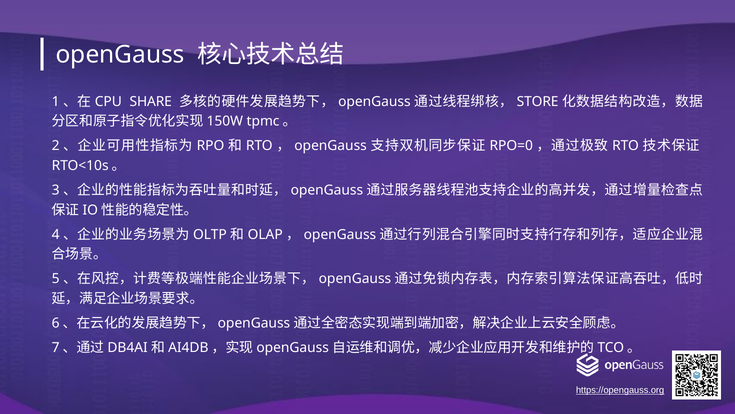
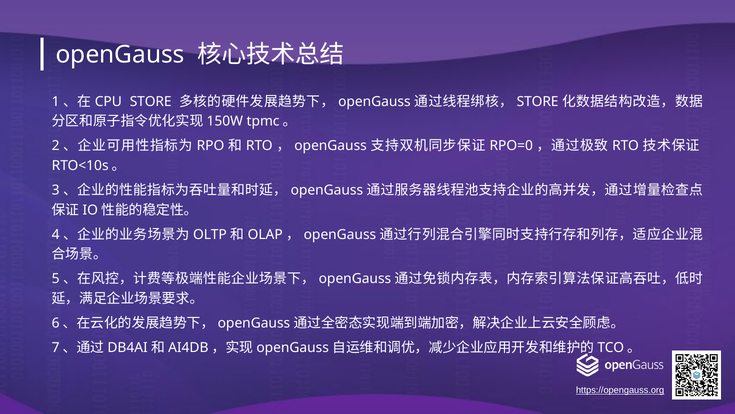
SHARE at (151, 101): SHARE -> STORE
